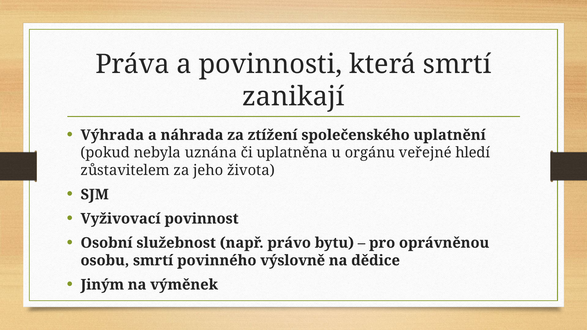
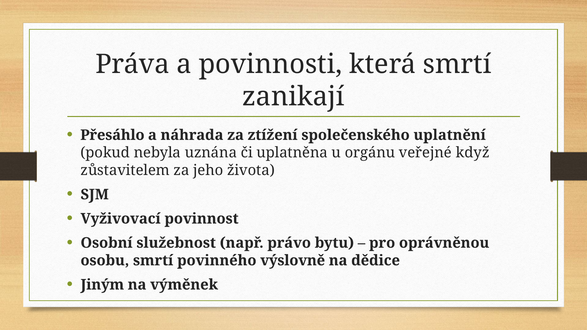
Výhrada: Výhrada -> Přesáhlo
hledí: hledí -> když
